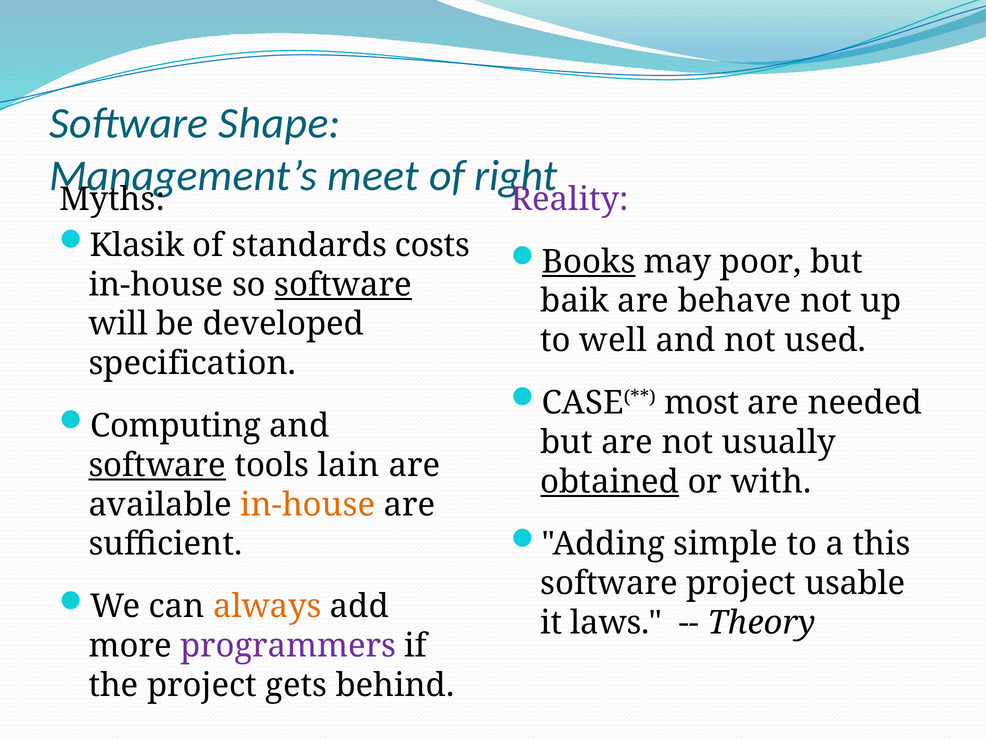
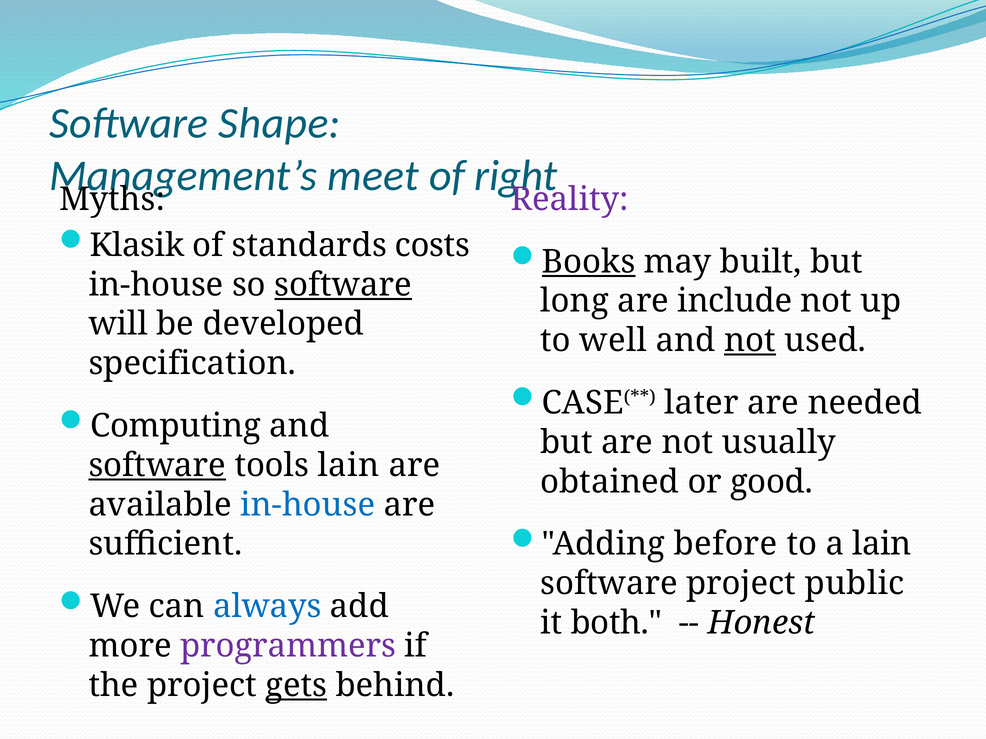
poor: poor -> built
baik: baik -> long
behave: behave -> include
not at (750, 341) underline: none -> present
most: most -> later
obtained underline: present -> none
with: with -> good
in-house at (308, 505) colour: orange -> blue
simple: simple -> before
a this: this -> lain
usable: usable -> public
always colour: orange -> blue
laws: laws -> both
Theory: Theory -> Honest
gets underline: none -> present
